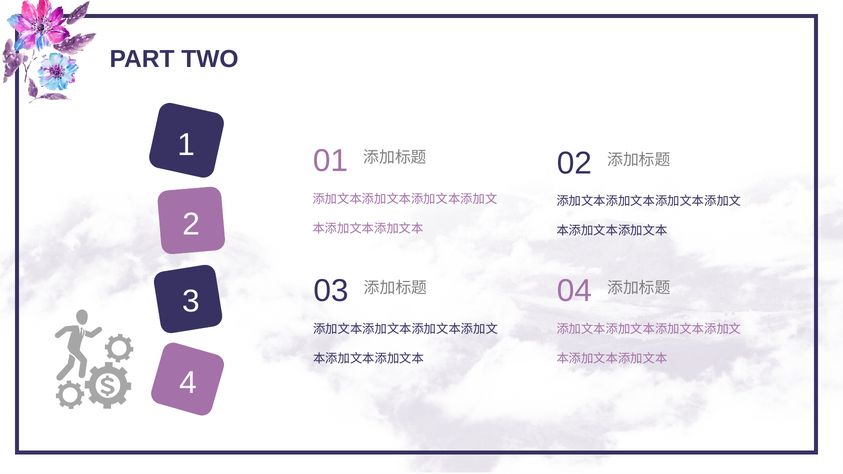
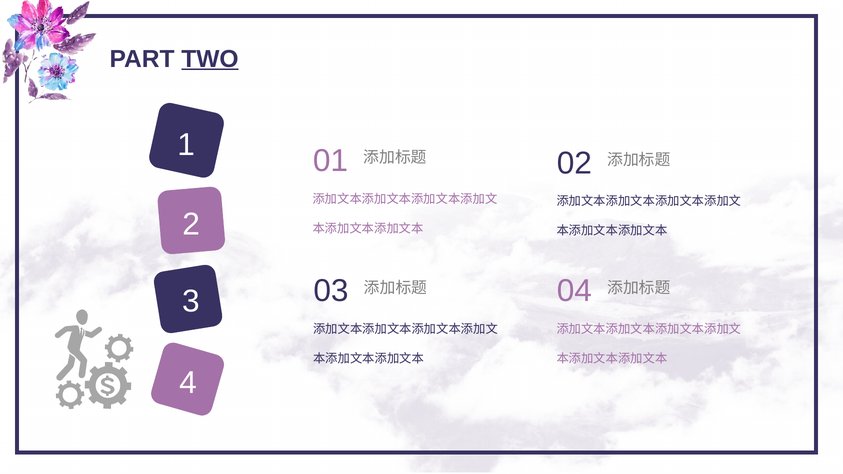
TWO underline: none -> present
